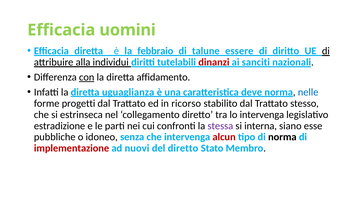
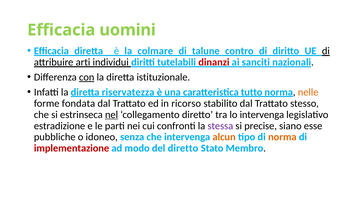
febbraio: febbraio -> colmare
essere: essere -> contro
alla: alla -> arti
affidamento: affidamento -> istituzionale
uguaglianza: uguaglianza -> riservatezza
deve: deve -> tutto
nelle colour: blue -> orange
progetti: progetti -> fondata
nel underline: none -> present
interna: interna -> precise
alcun colour: red -> orange
norma at (282, 137) colour: black -> orange
nuovi: nuovi -> modo
